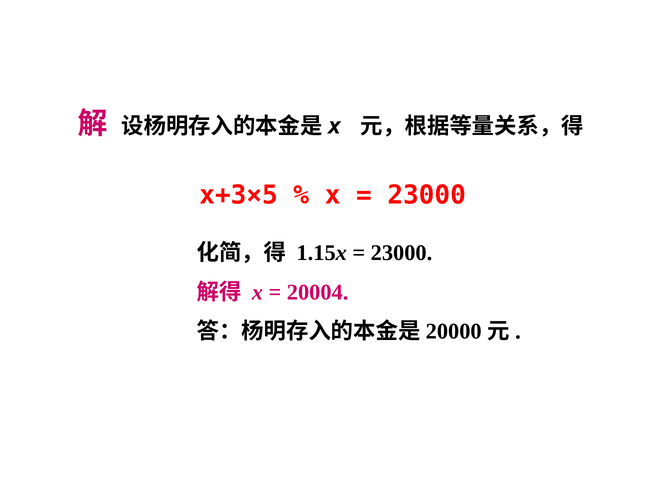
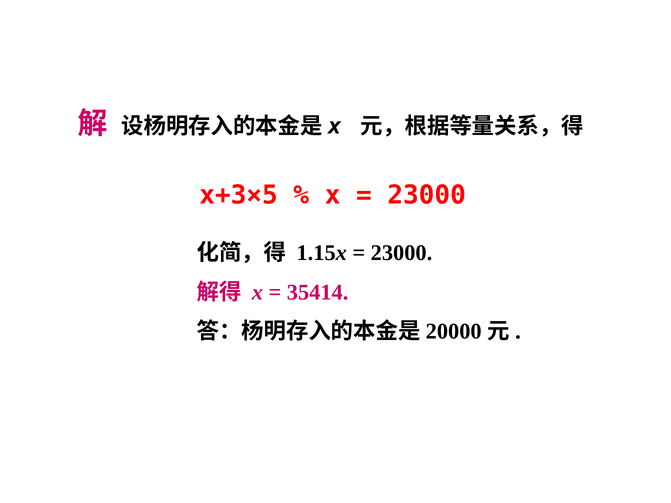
20004: 20004 -> 35414
